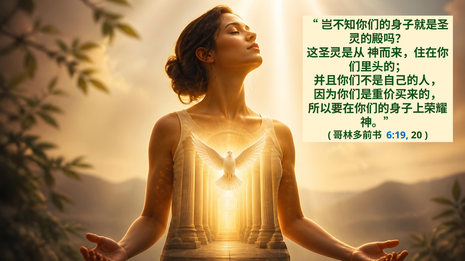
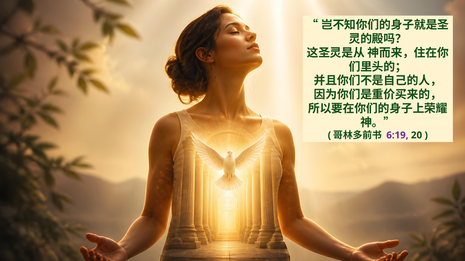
6:19 colour: blue -> purple
